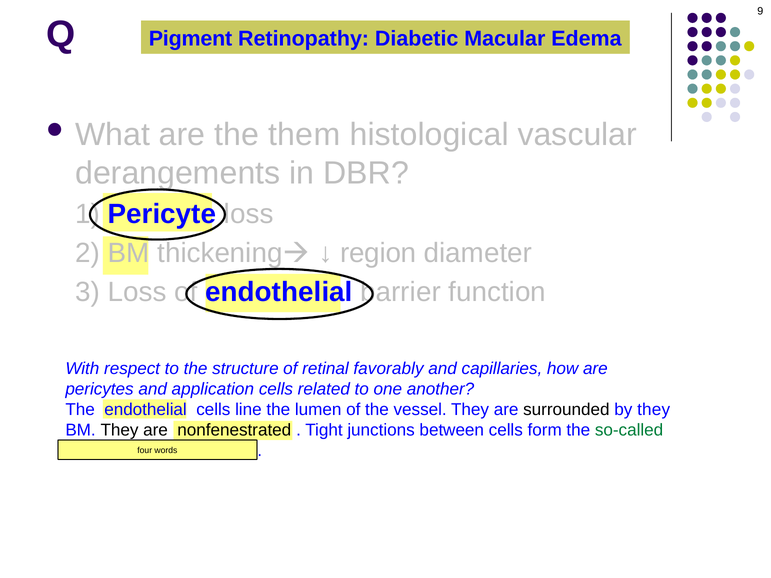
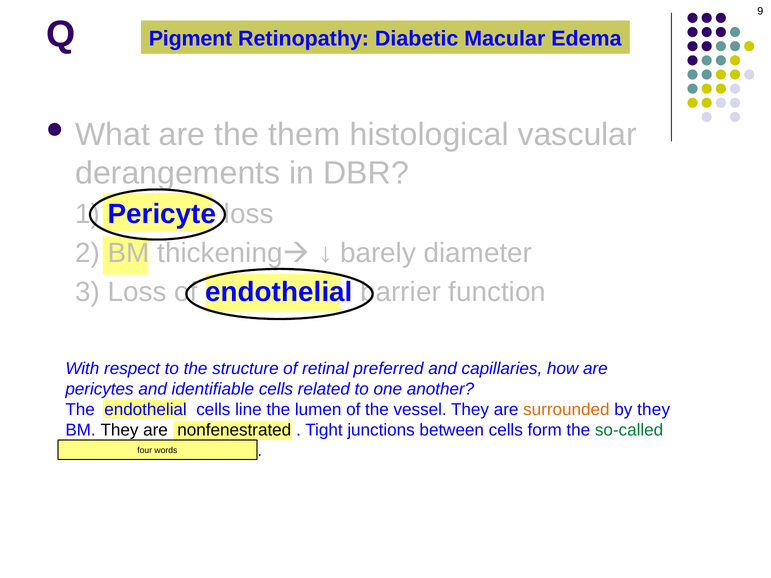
region: region -> barely
favorably: favorably -> preferred
application: application -> identifiable
surrounded colour: black -> orange
